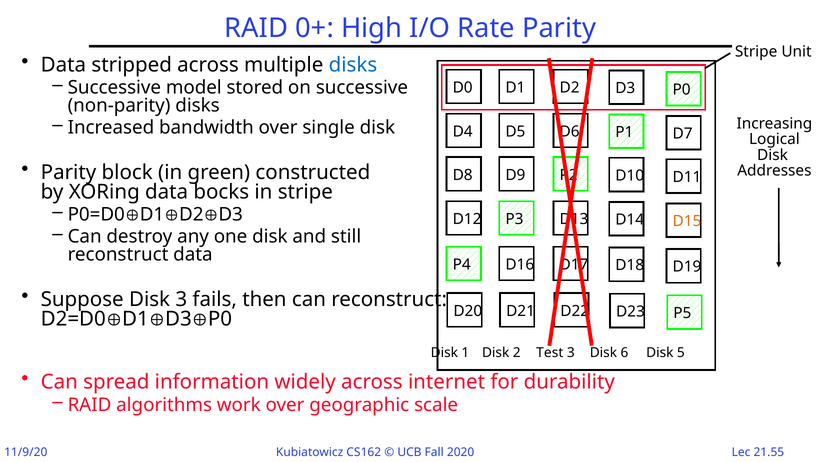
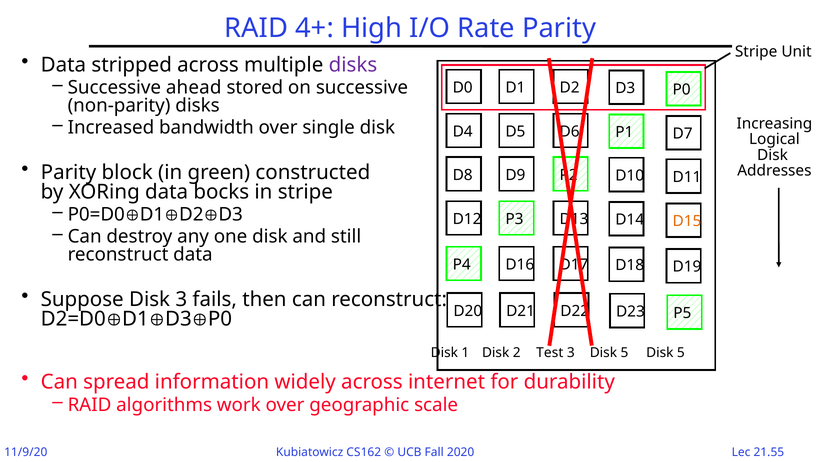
0+: 0+ -> 4+
disks at (353, 65) colour: blue -> purple
model: model -> ahead
3 Disk 6: 6 -> 5
